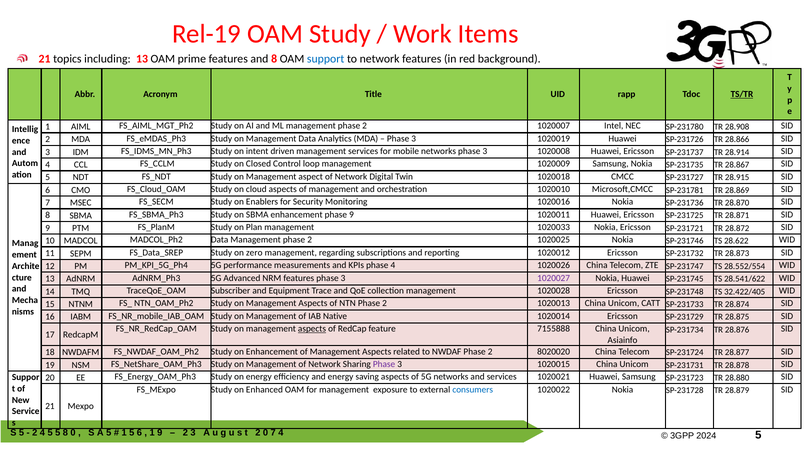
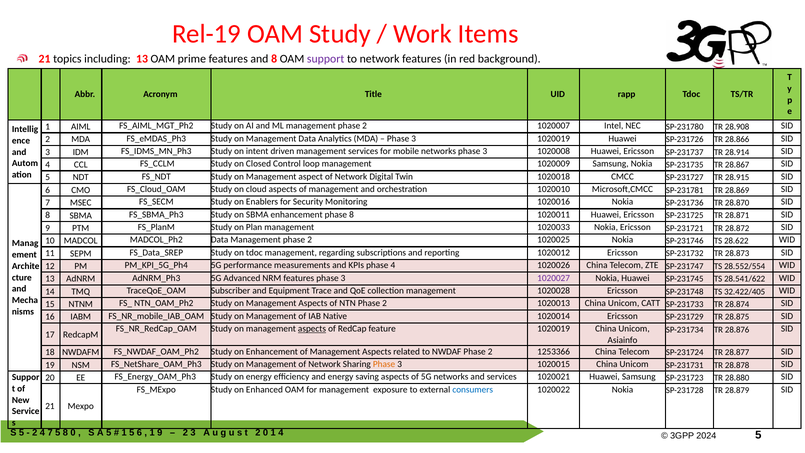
support colour: blue -> purple
TS/TR underline: present -> none
phase 9: 9 -> 8
on zero: zero -> tdoc
feature 7155888: 7155888 -> 1020019
8020020: 8020020 -> 1253366
Phase at (384, 364) colour: purple -> orange
4 5: 5 -> 7
7 at (273, 432): 7 -> 1
